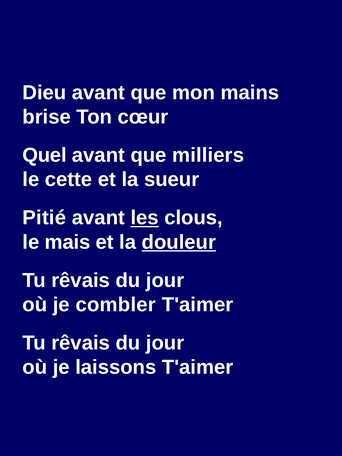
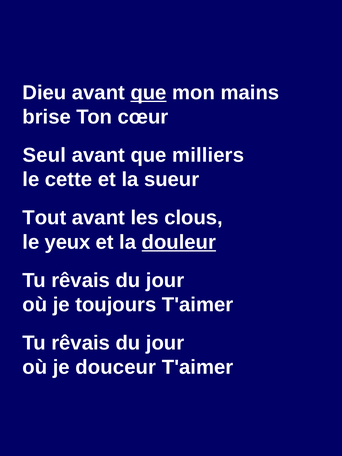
que at (149, 93) underline: none -> present
Quel: Quel -> Seul
Pitié: Pitié -> Tout
les underline: present -> none
mais: mais -> yeux
combler: combler -> toujours
laissons: laissons -> douceur
